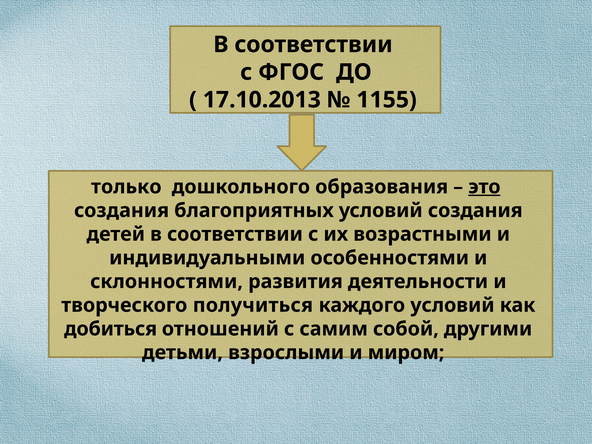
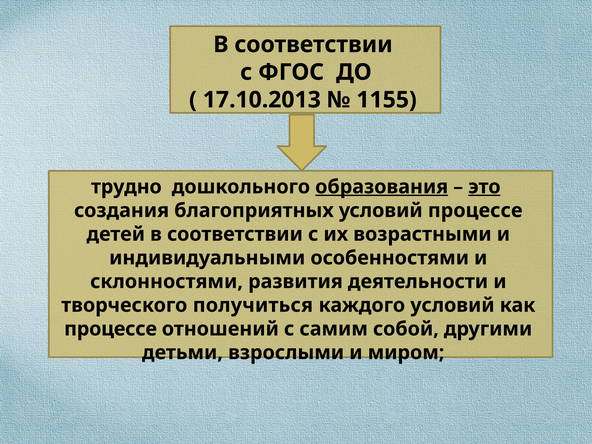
только: только -> трудно
образования underline: none -> present
условий создания: создания -> процессе
добиться at (111, 329): добиться -> процессе
